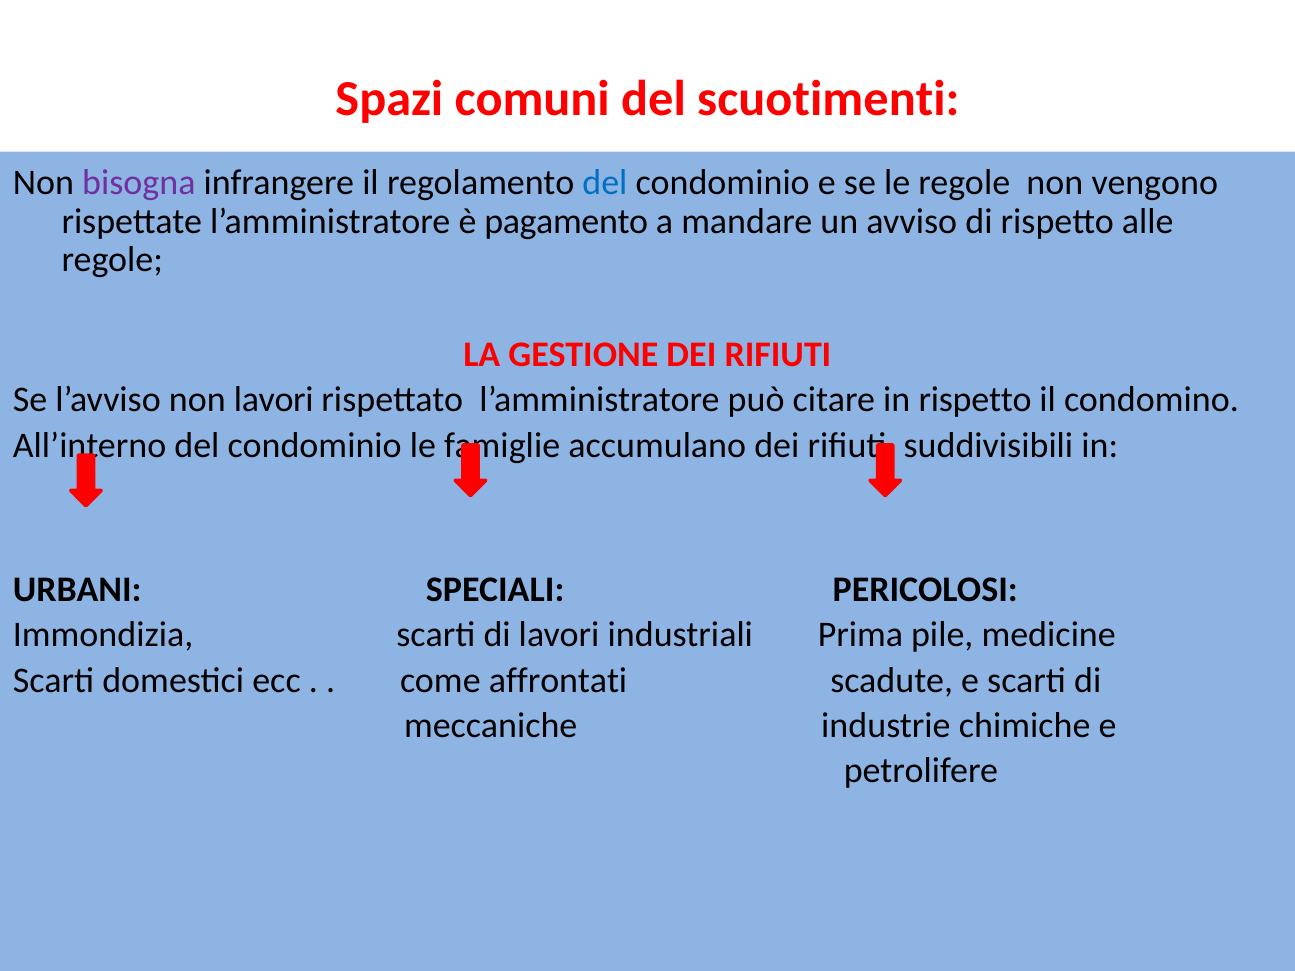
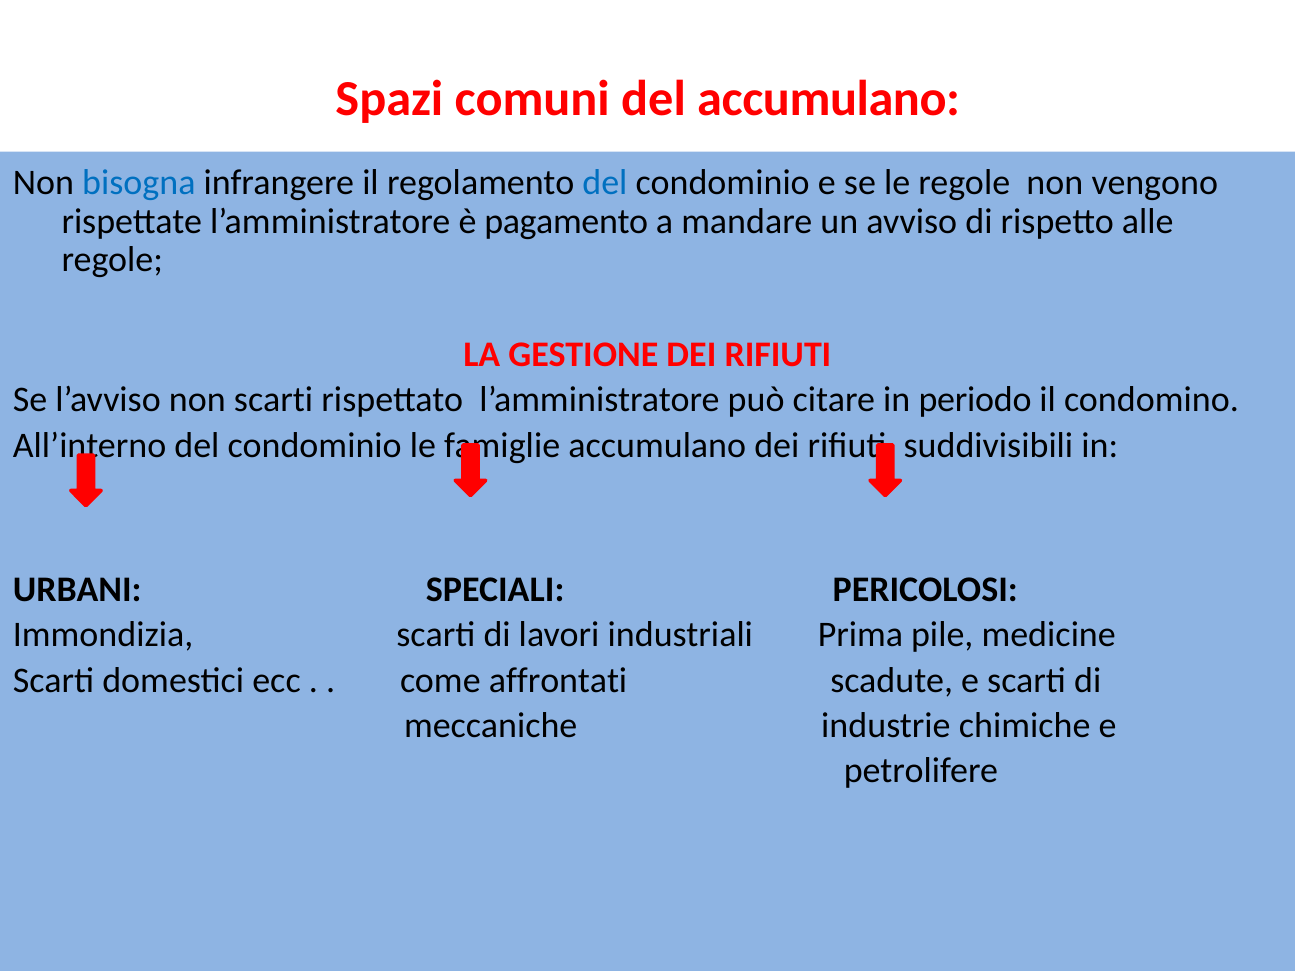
del scuotimenti: scuotimenti -> accumulano
bisogna colour: purple -> blue
non lavori: lavori -> scarti
in rispetto: rispetto -> periodo
